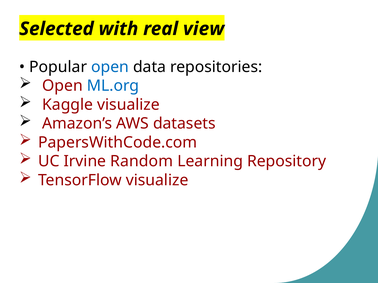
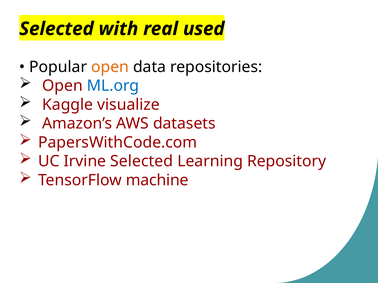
view: view -> used
open at (110, 67) colour: blue -> orange
Irvine Random: Random -> Selected
TensorFlow visualize: visualize -> machine
